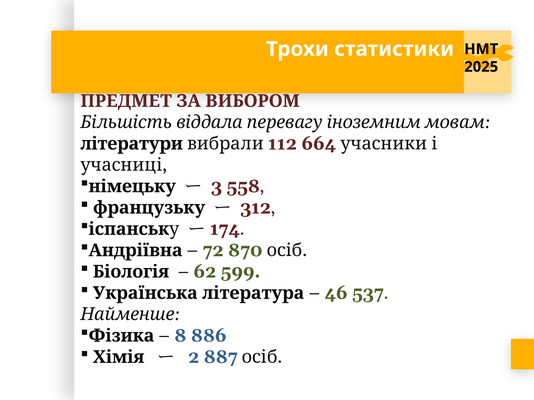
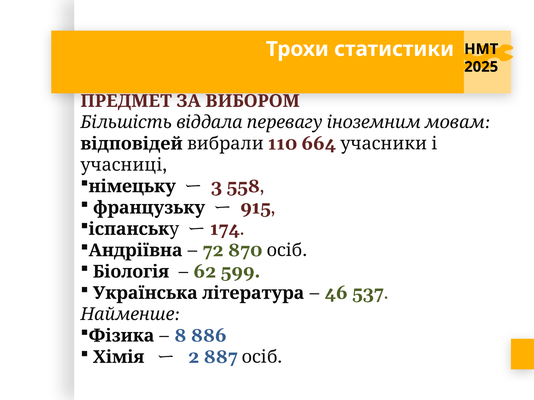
літератури: літератури -> відповідей
112: 112 -> 110
312: 312 -> 915
